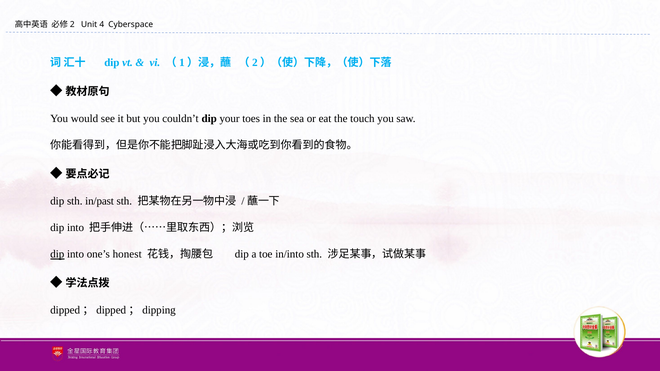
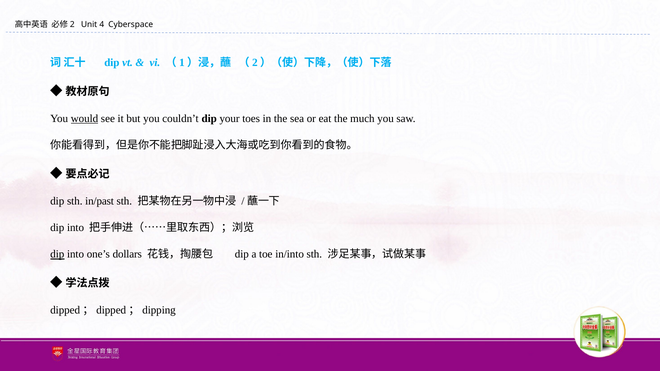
would underline: none -> present
touch: touch -> much
honest: honest -> dollars
